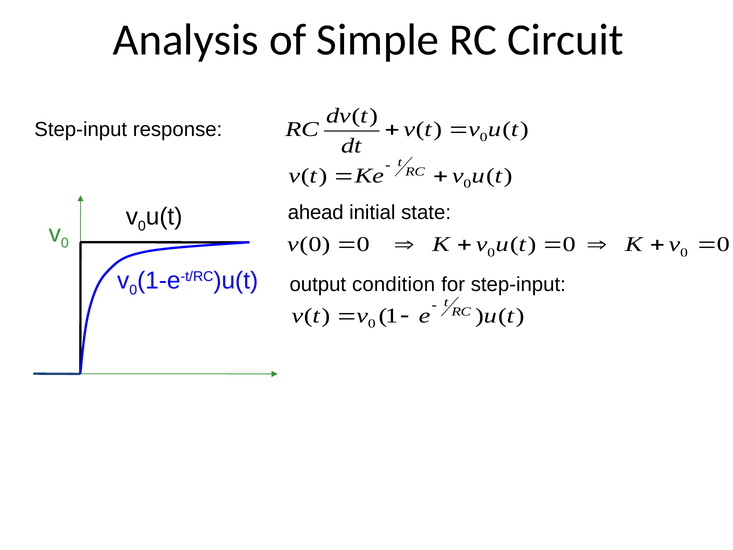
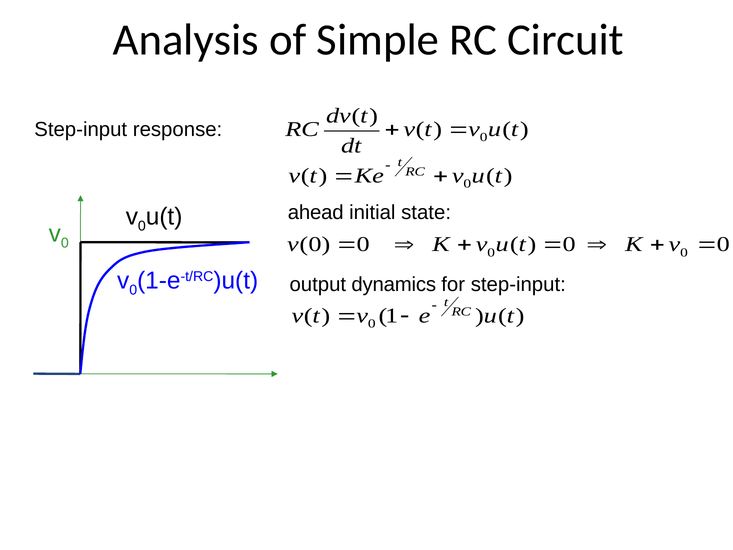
condition: condition -> dynamics
